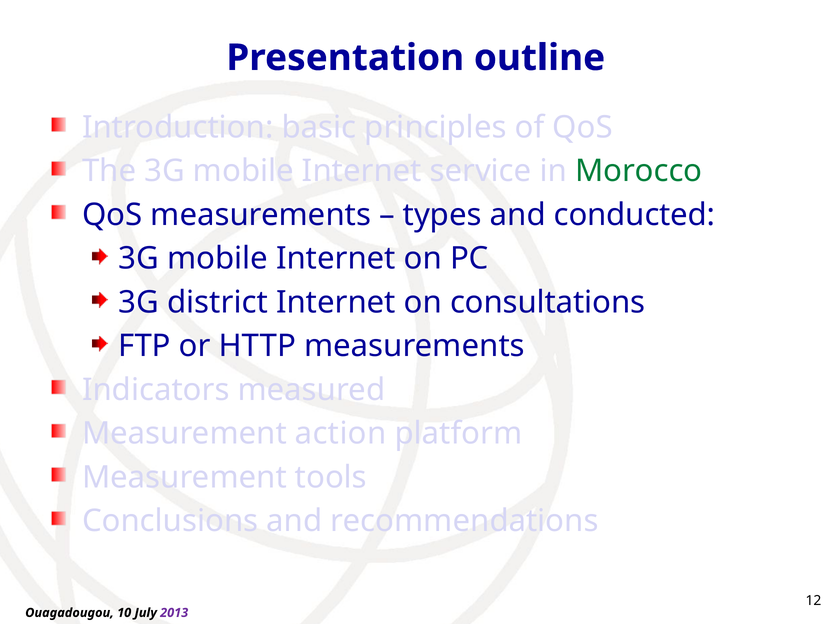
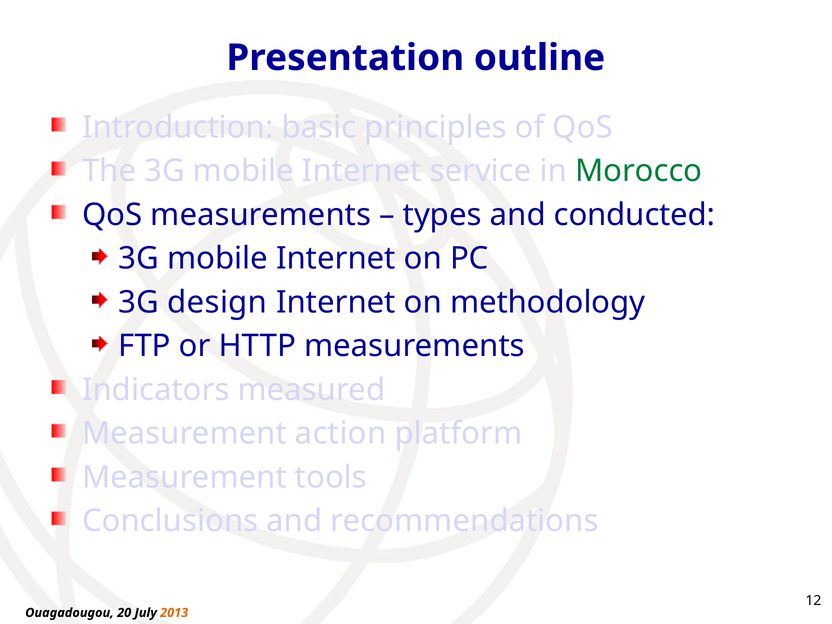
district: district -> design
consultations: consultations -> methodology
10: 10 -> 20
2013 colour: purple -> orange
